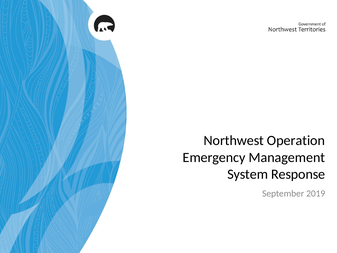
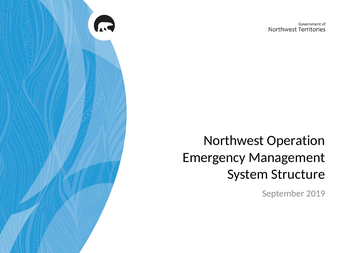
Response: Response -> Structure
